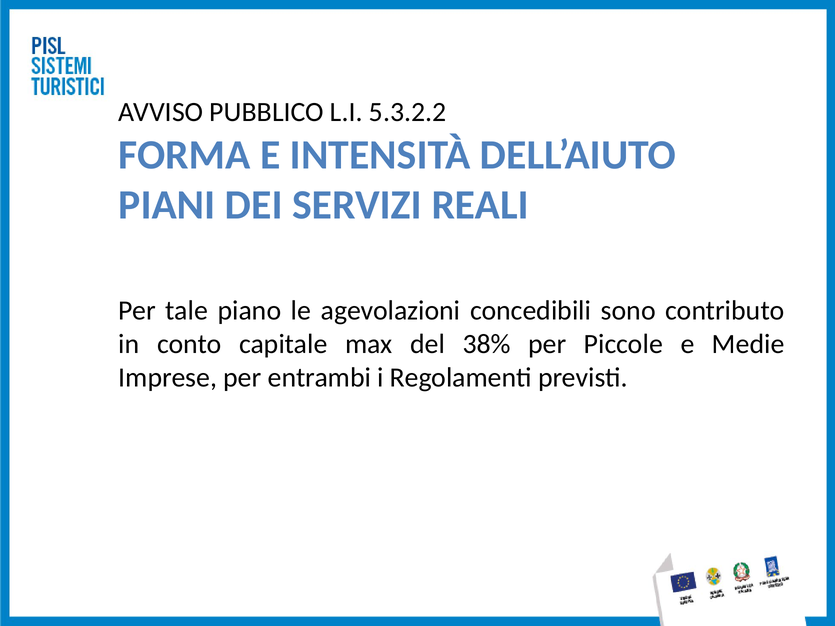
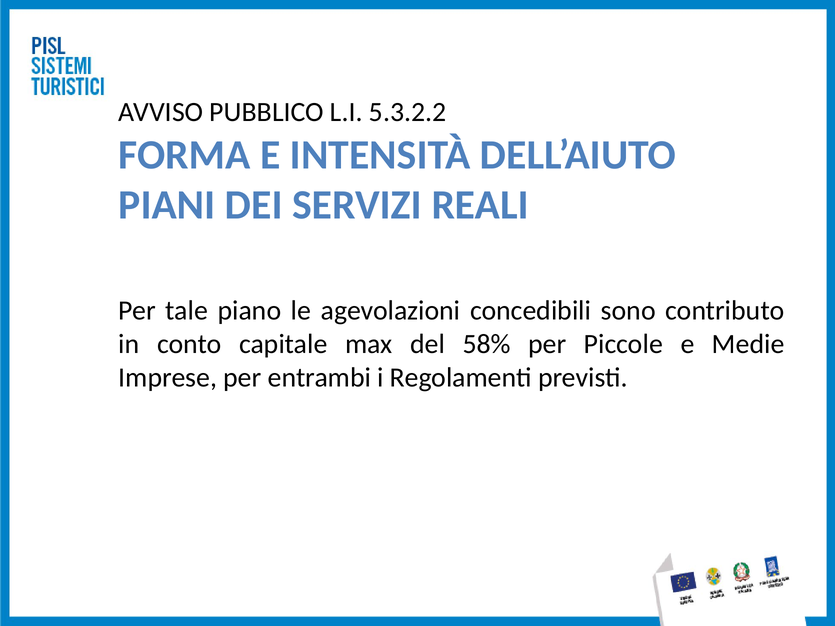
38%: 38% -> 58%
